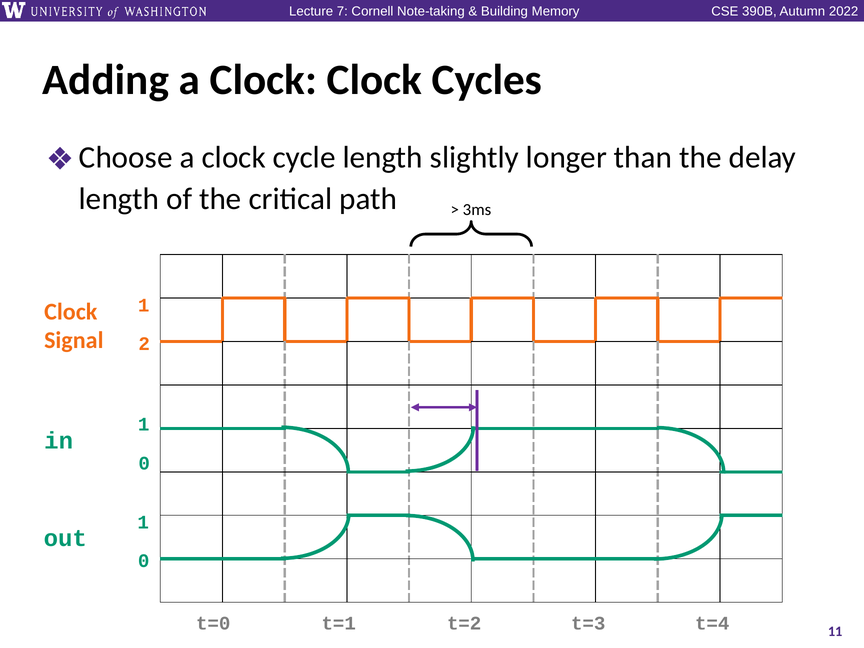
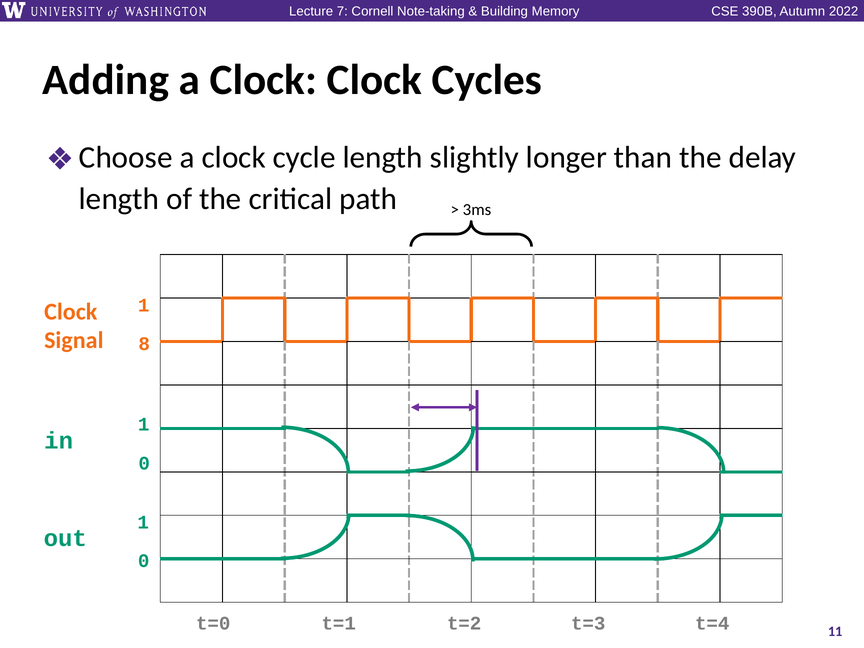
2: 2 -> 8
